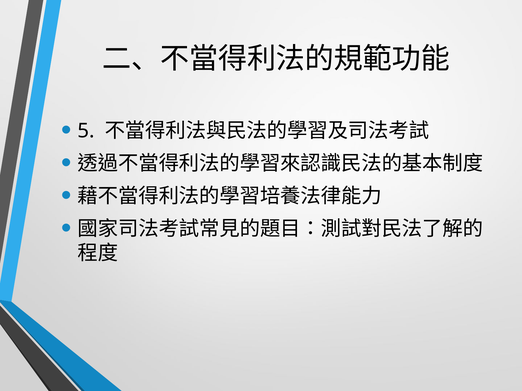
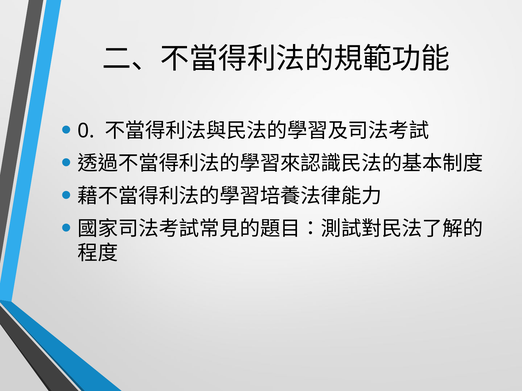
5: 5 -> 0
